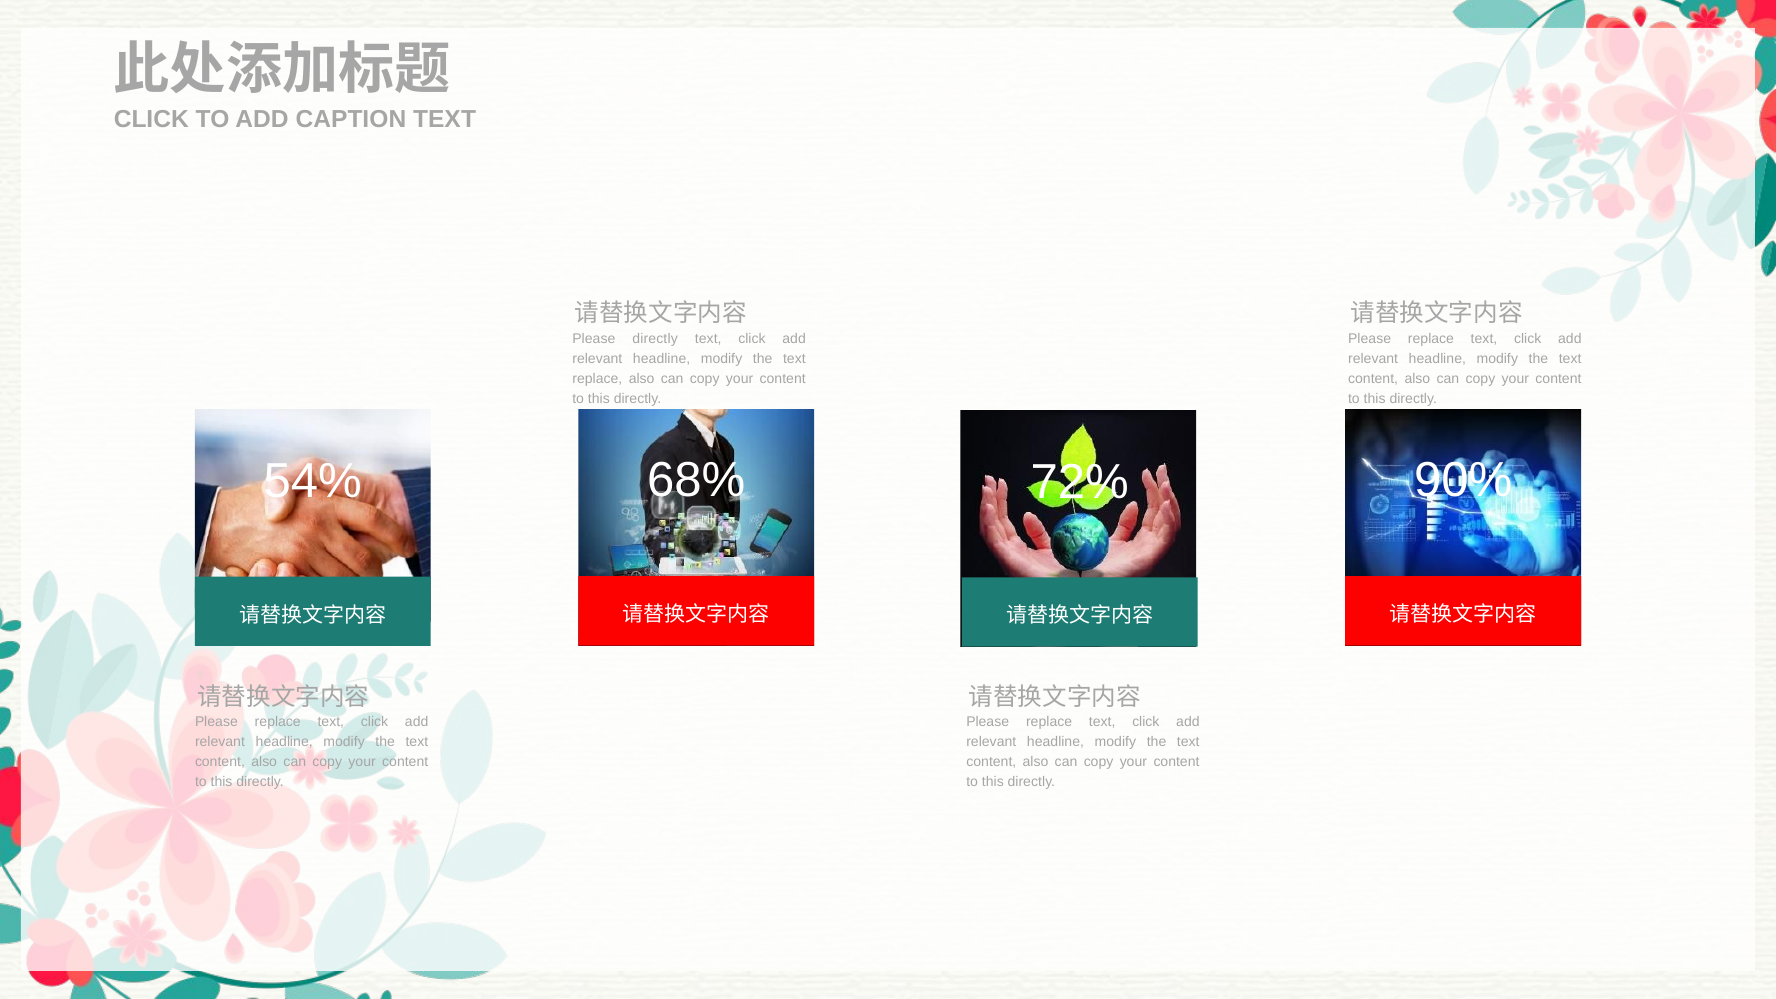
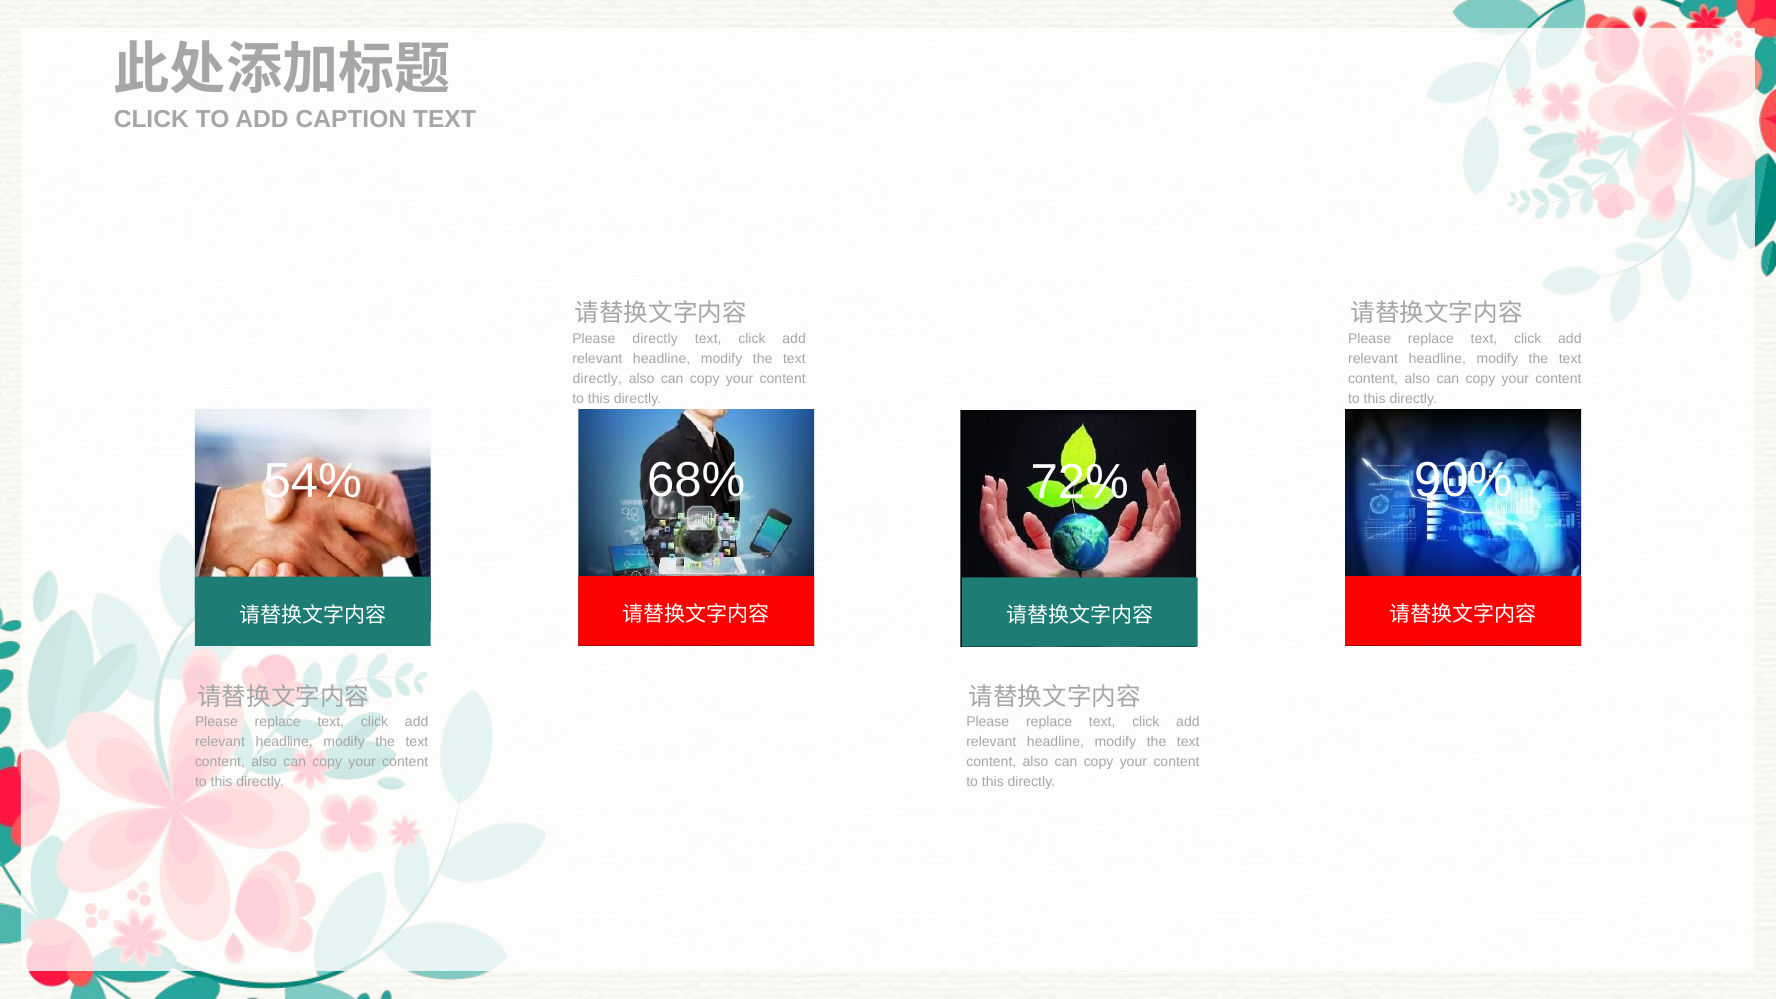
replace at (597, 379): replace -> directly
